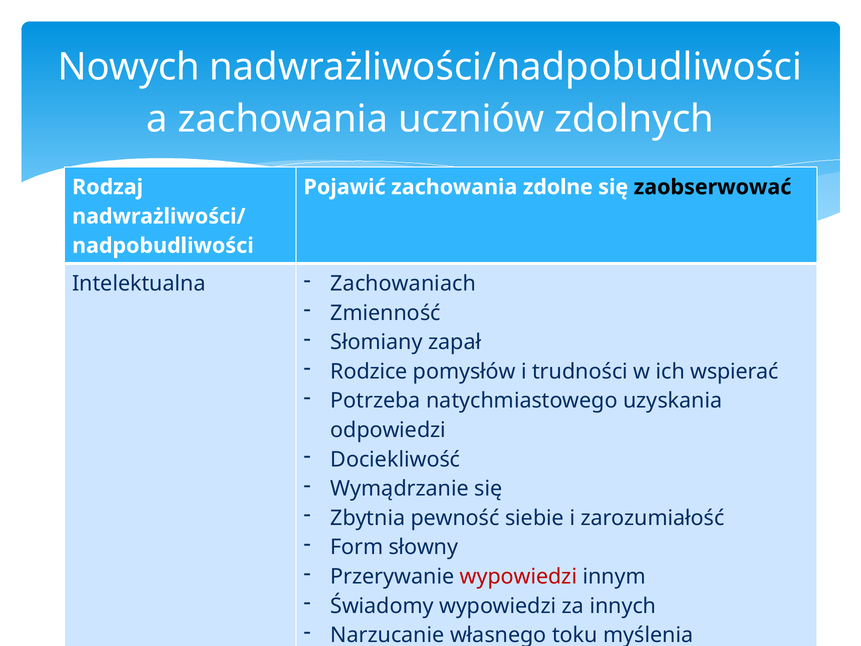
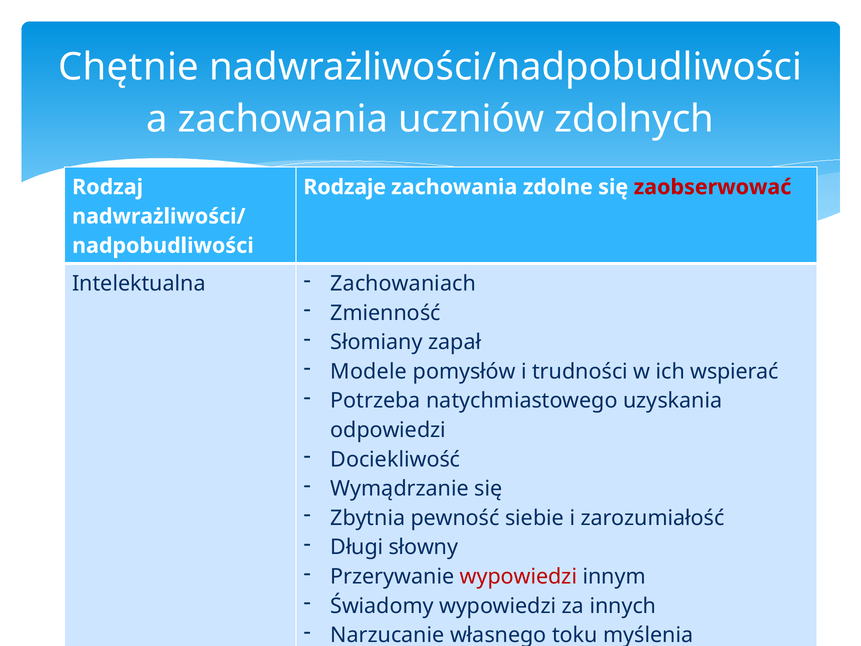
Nowych: Nowych -> Chętnie
Pojawić: Pojawić -> Rodzaje
zaobserwować colour: black -> red
Rodzice: Rodzice -> Modele
Form: Form -> Długi
